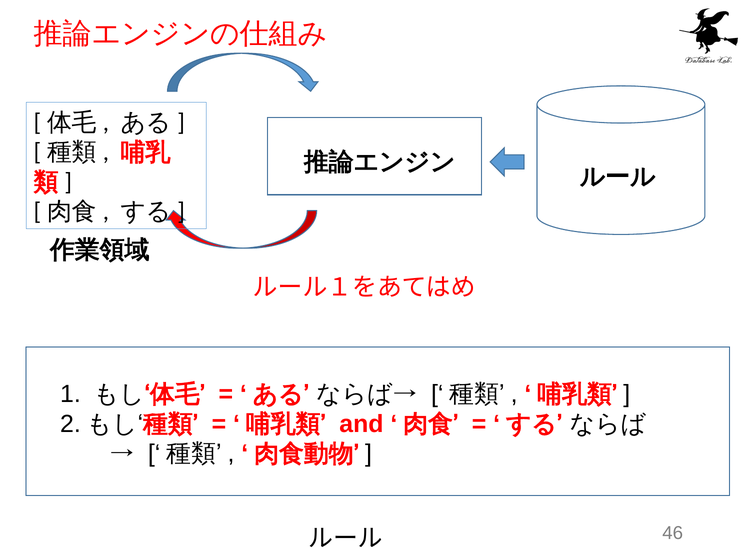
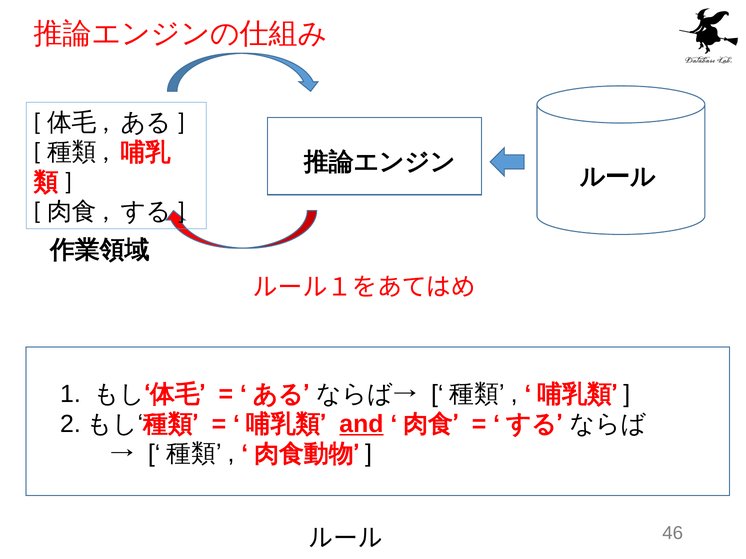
and underline: none -> present
